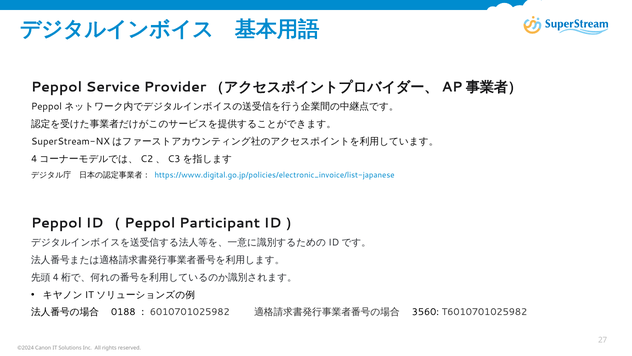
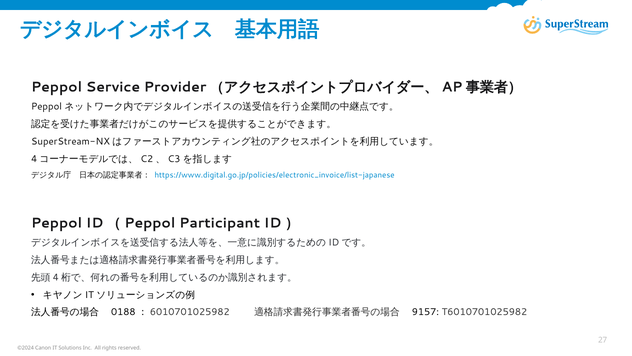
3560: 3560 -> 9157
